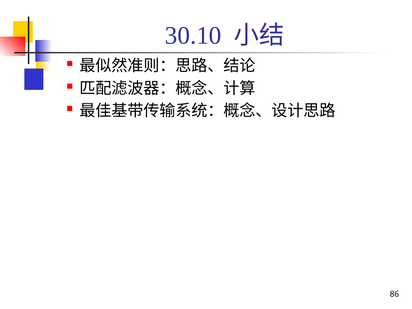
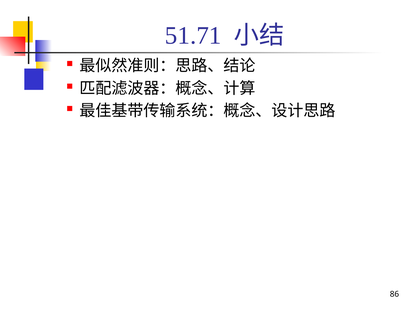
30.10: 30.10 -> 51.71
